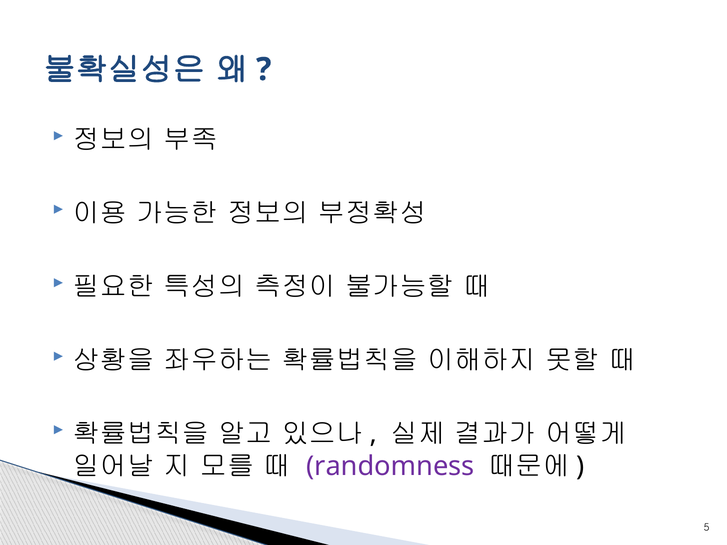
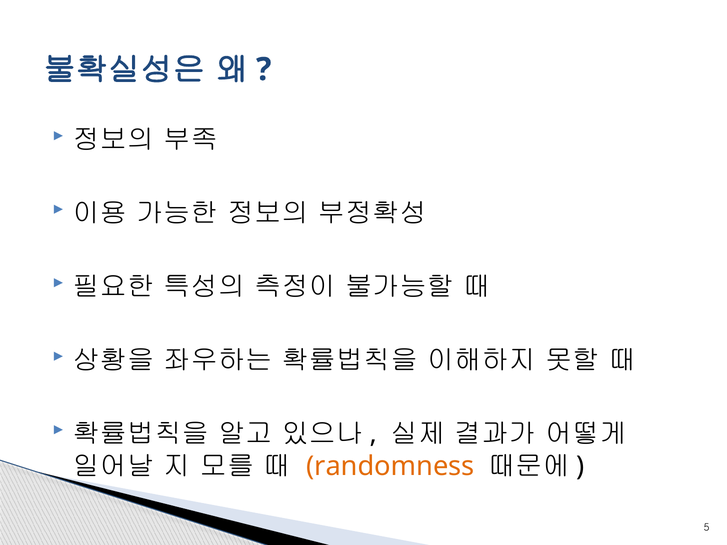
randomness colour: purple -> orange
